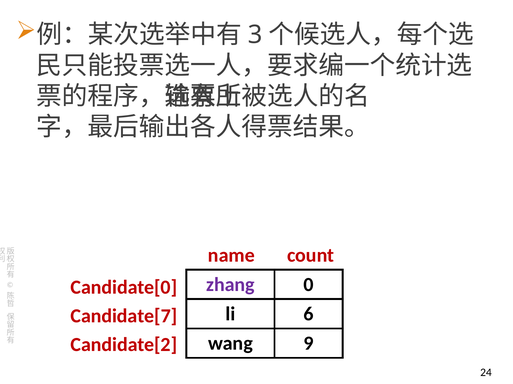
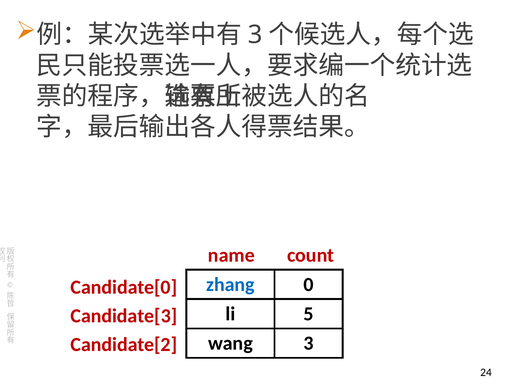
zhang colour: purple -> blue
6: 6 -> 5
Candidate[7: Candidate[7 -> Candidate[3
wang 9: 9 -> 3
